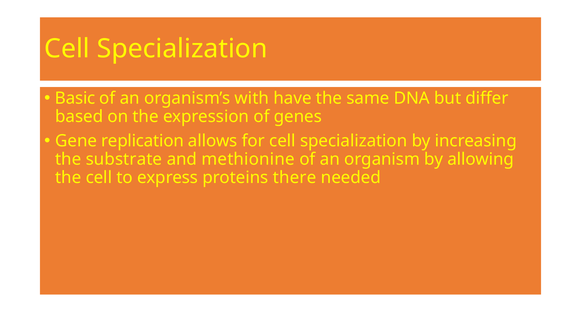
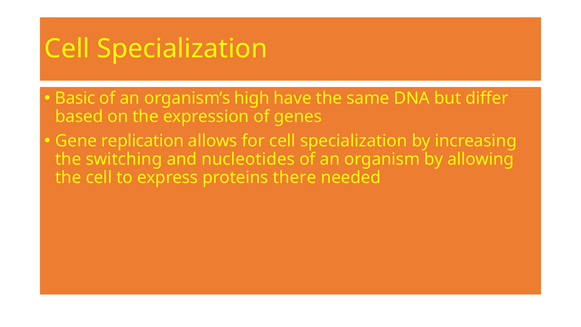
with: with -> high
substrate: substrate -> switching
methionine: methionine -> nucleotides
